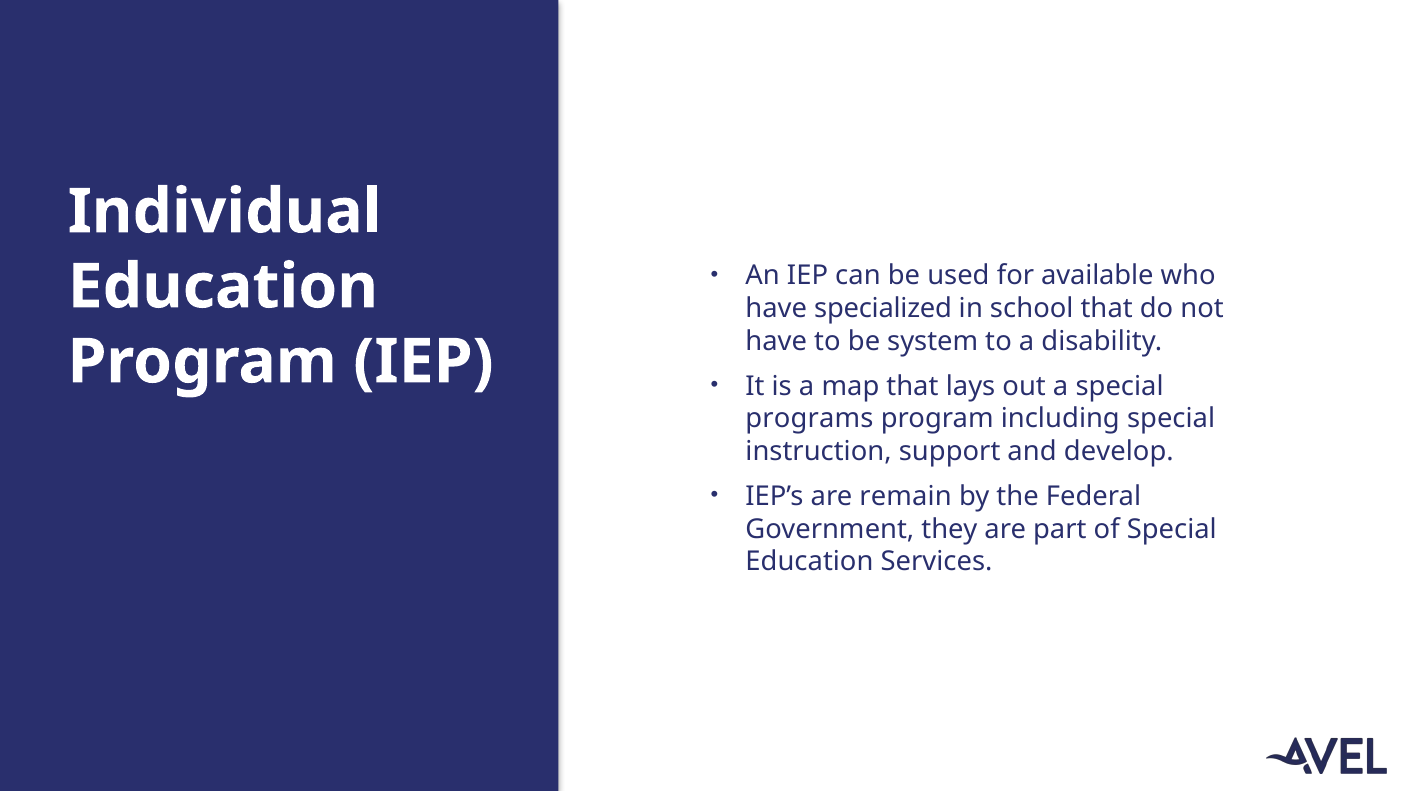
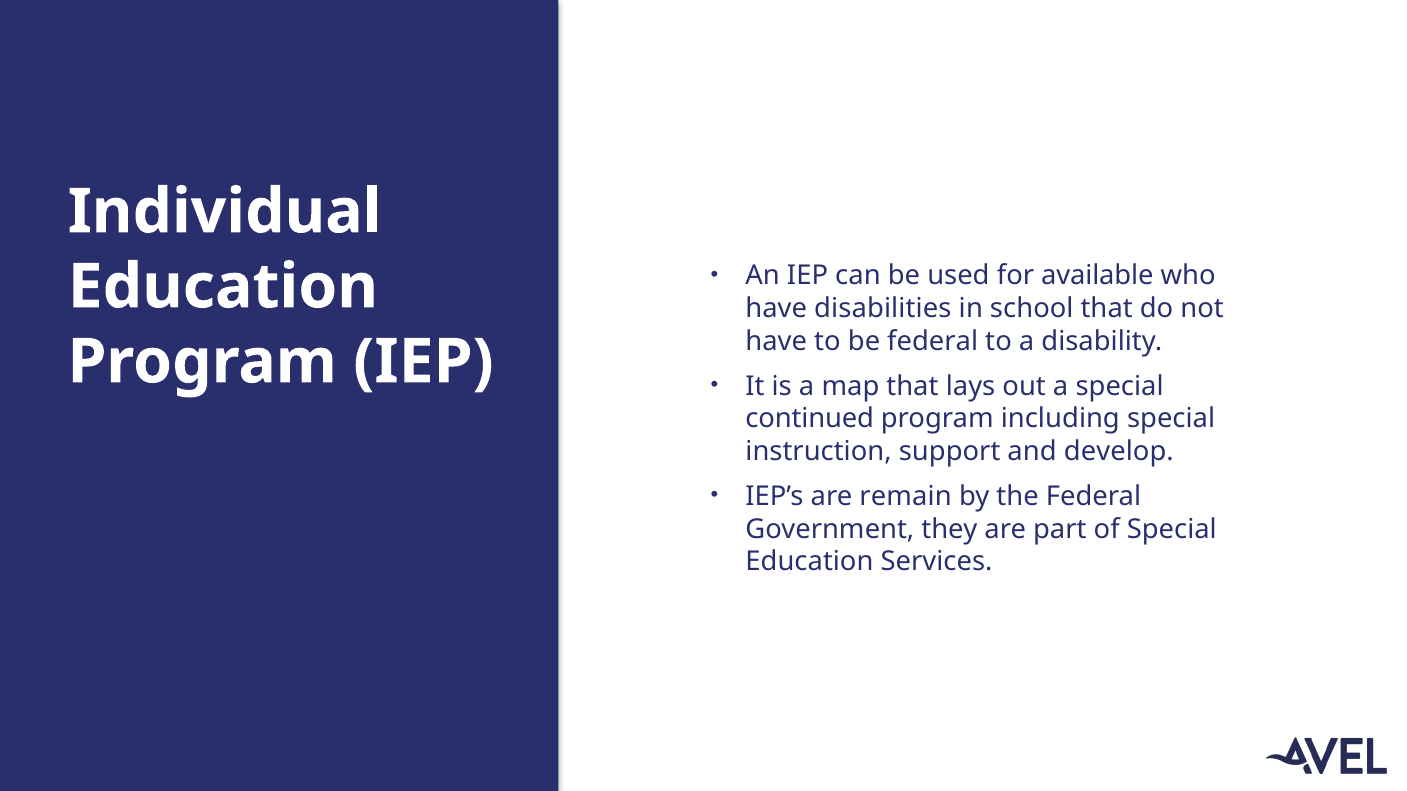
specialized: specialized -> disabilities
be system: system -> federal
programs: programs -> continued
